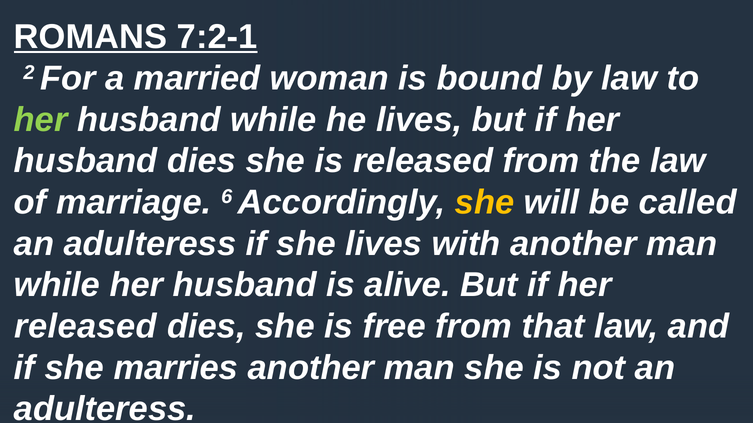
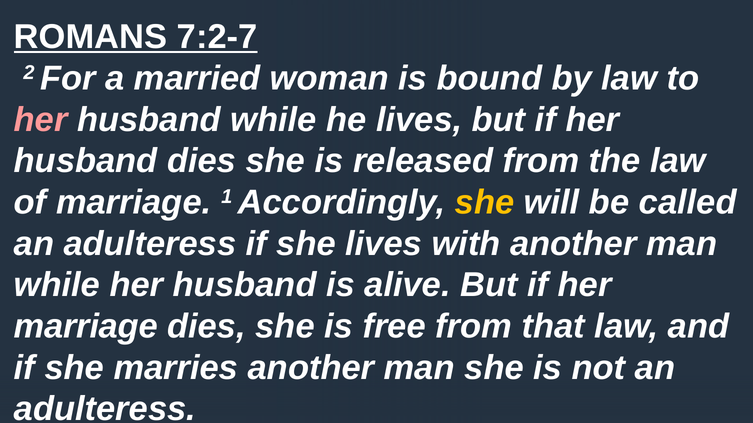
7:2-1: 7:2-1 -> 7:2-7
her at (41, 120) colour: light green -> pink
6: 6 -> 1
released at (86, 327): released -> marriage
